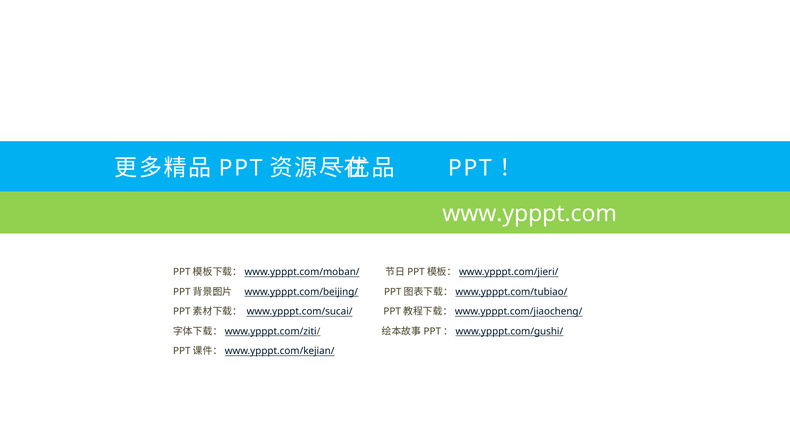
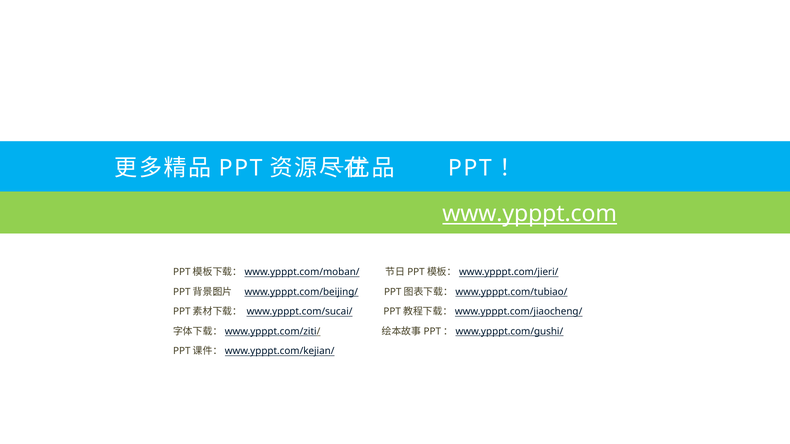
www.ypppt.com underline: none -> present
